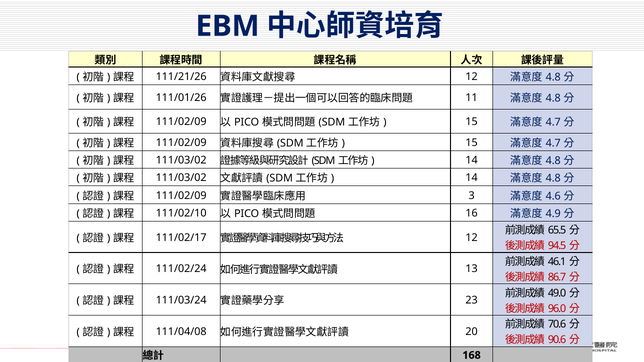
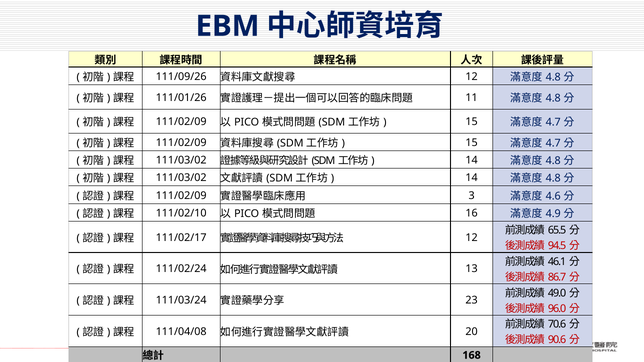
111/21/26: 111/21/26 -> 111/09/26
